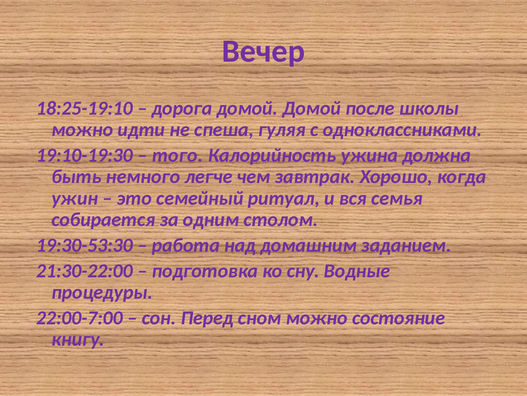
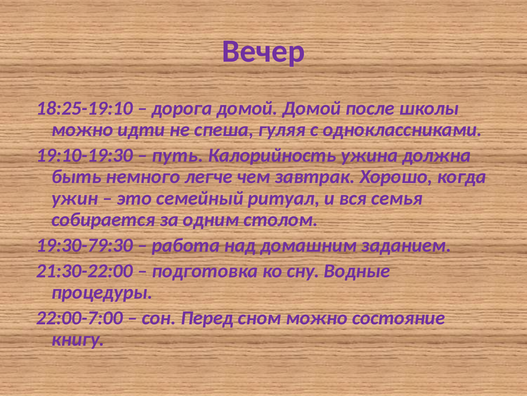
того: того -> путь
19:30-53:30: 19:30-53:30 -> 19:30-79:30
